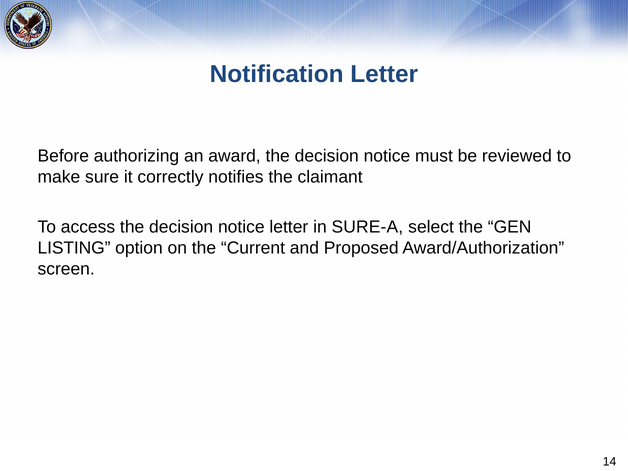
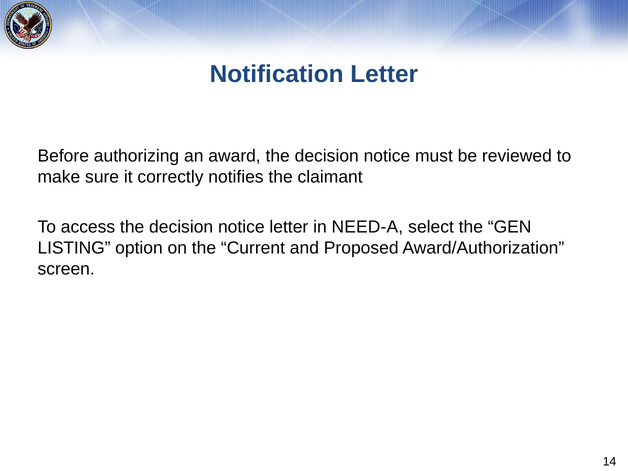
SURE-A: SURE-A -> NEED-A
